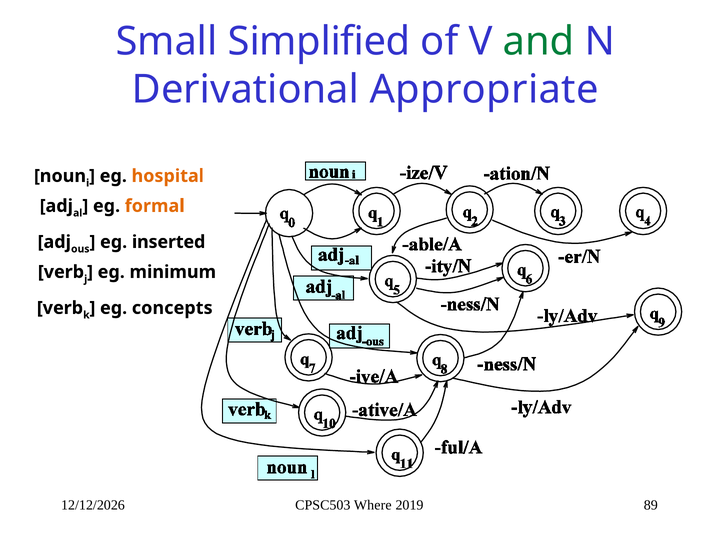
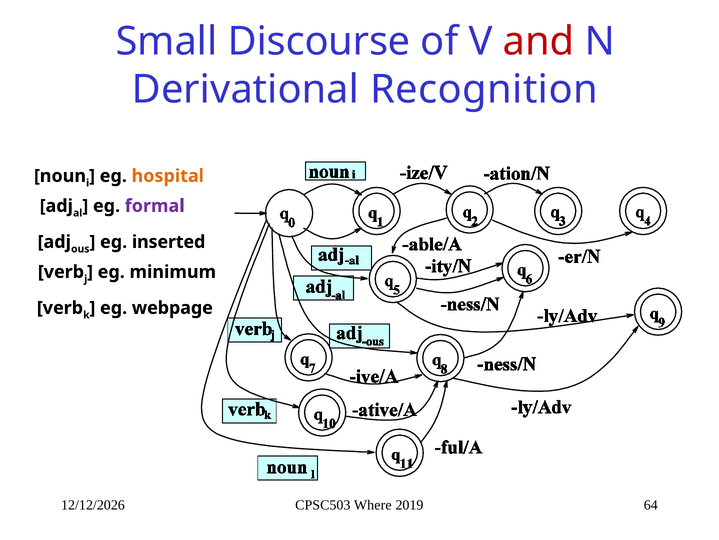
Simplified: Simplified -> Discourse
and colour: green -> red
Appropriate: Appropriate -> Recognition
formal colour: orange -> purple
concepts: concepts -> webpage
89: 89 -> 64
